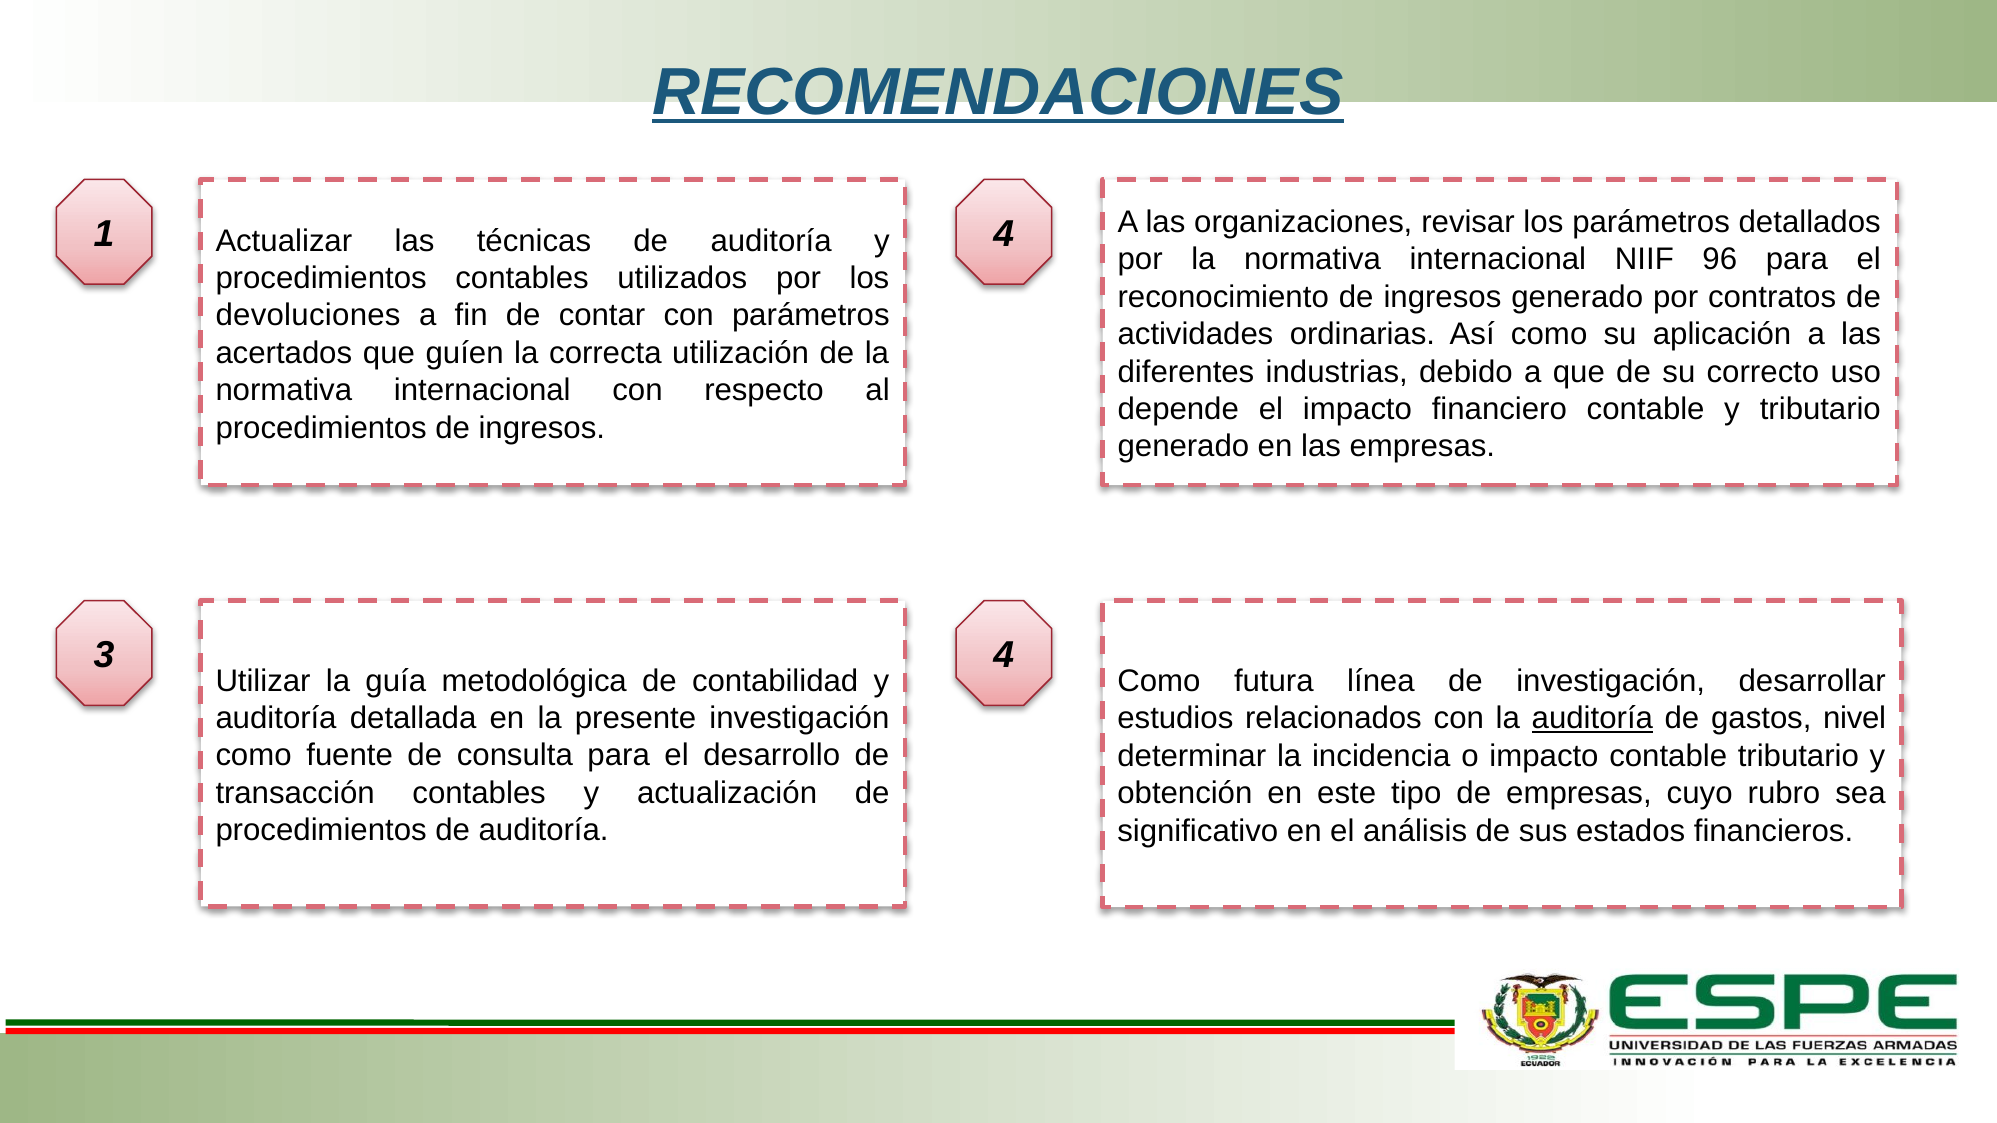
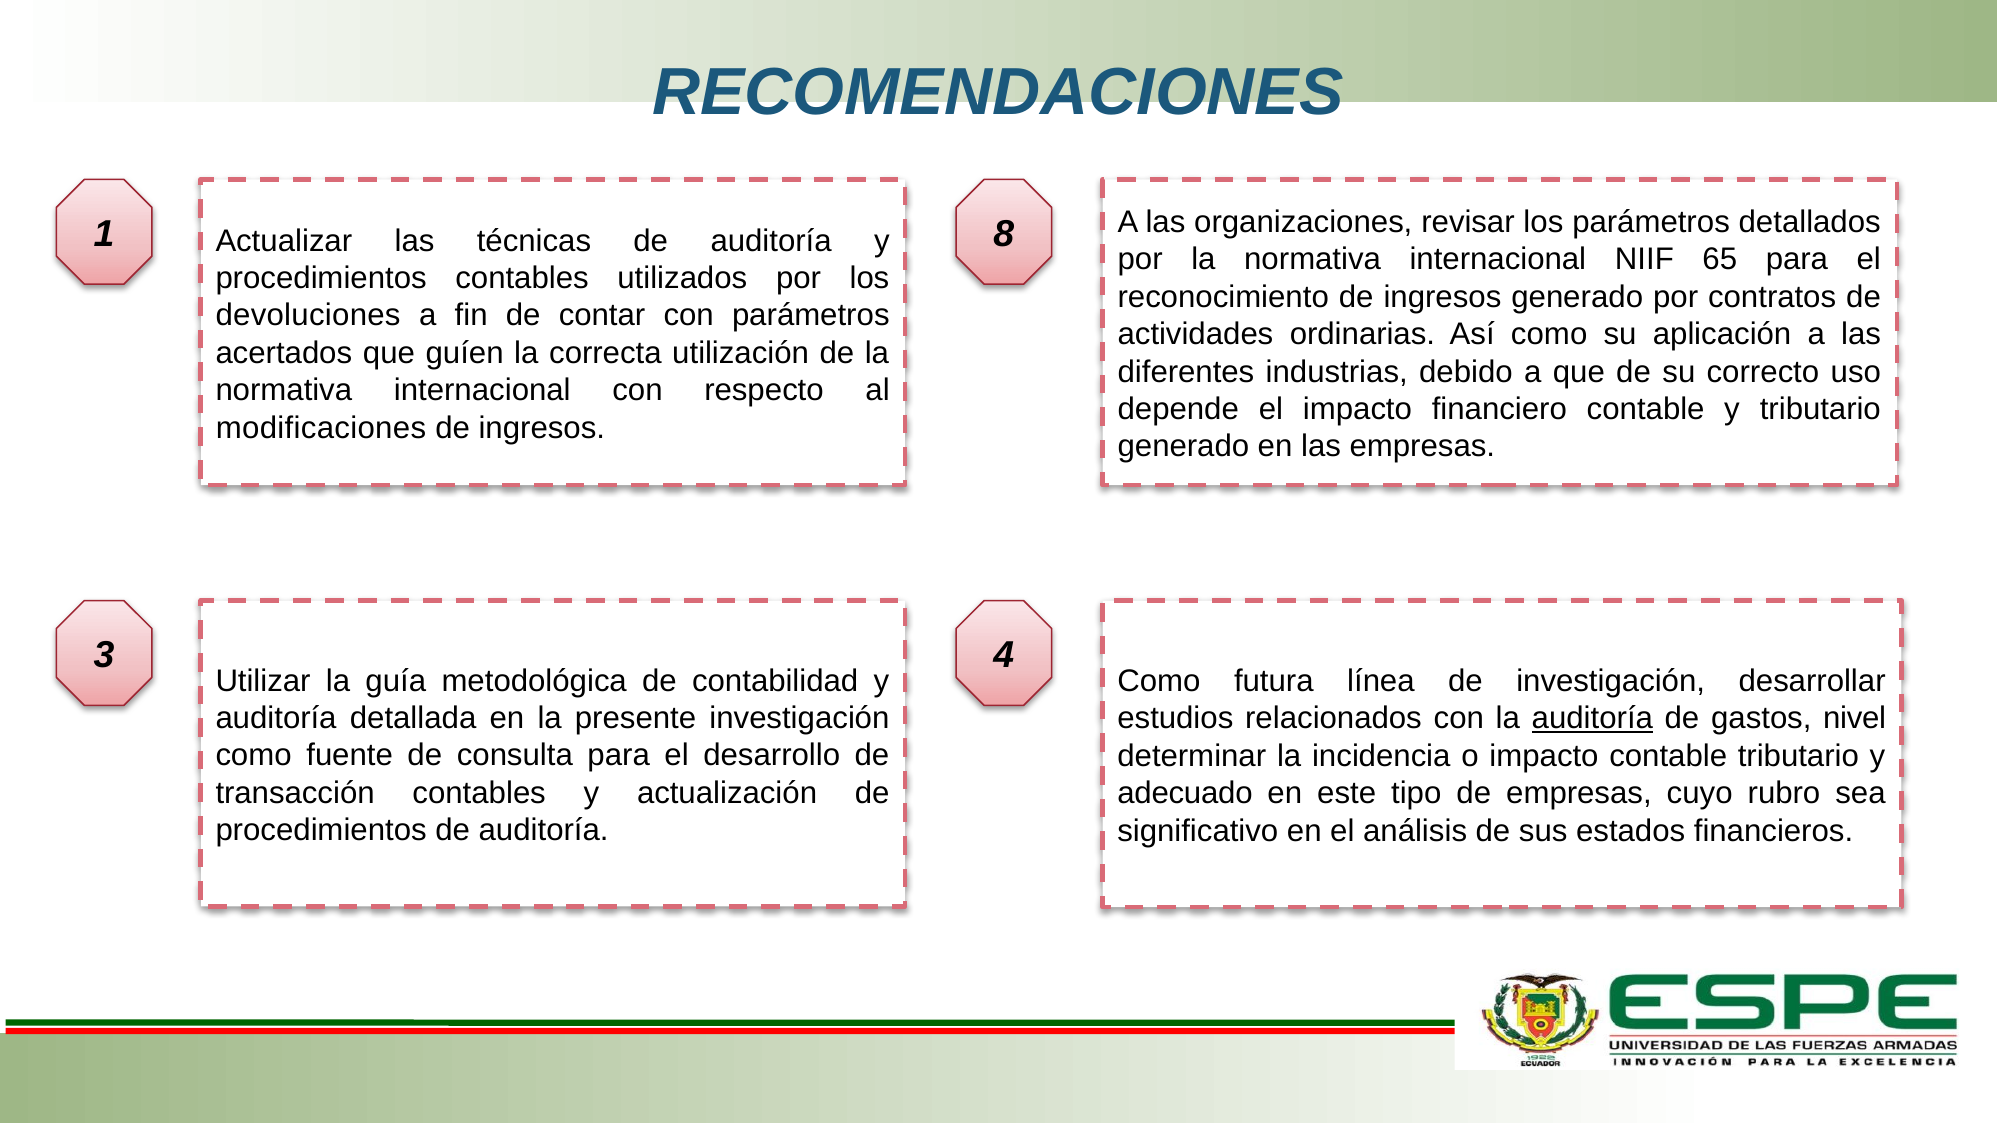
RECOMENDACIONES underline: present -> none
1 4: 4 -> 8
96: 96 -> 65
procedimientos at (321, 428): procedimientos -> modificaciones
obtención: obtención -> adecuado
